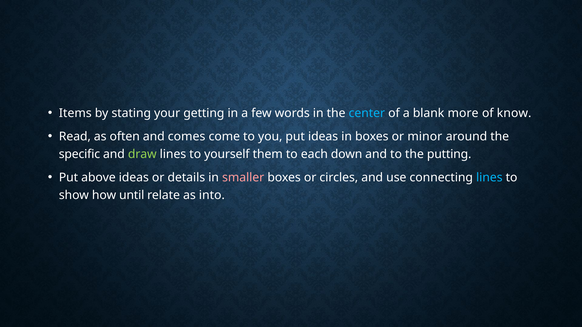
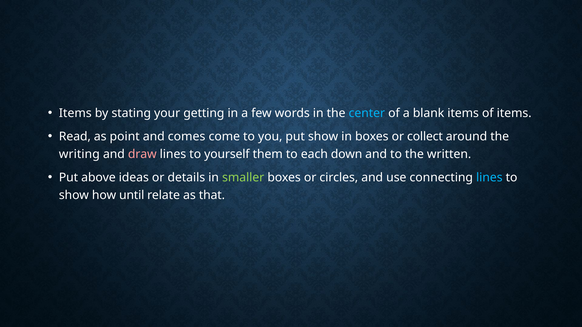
blank more: more -> items
of know: know -> items
often: often -> point
put ideas: ideas -> show
minor: minor -> collect
specific: specific -> writing
draw colour: light green -> pink
putting: putting -> written
smaller colour: pink -> light green
into: into -> that
